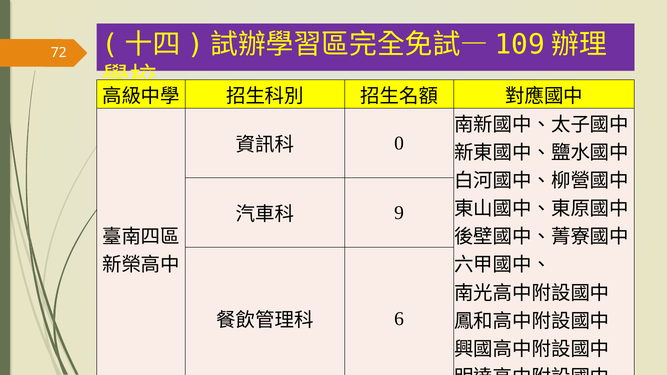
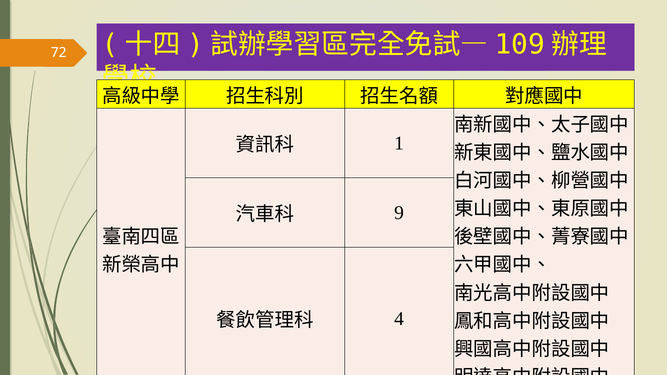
0: 0 -> 1
6: 6 -> 4
